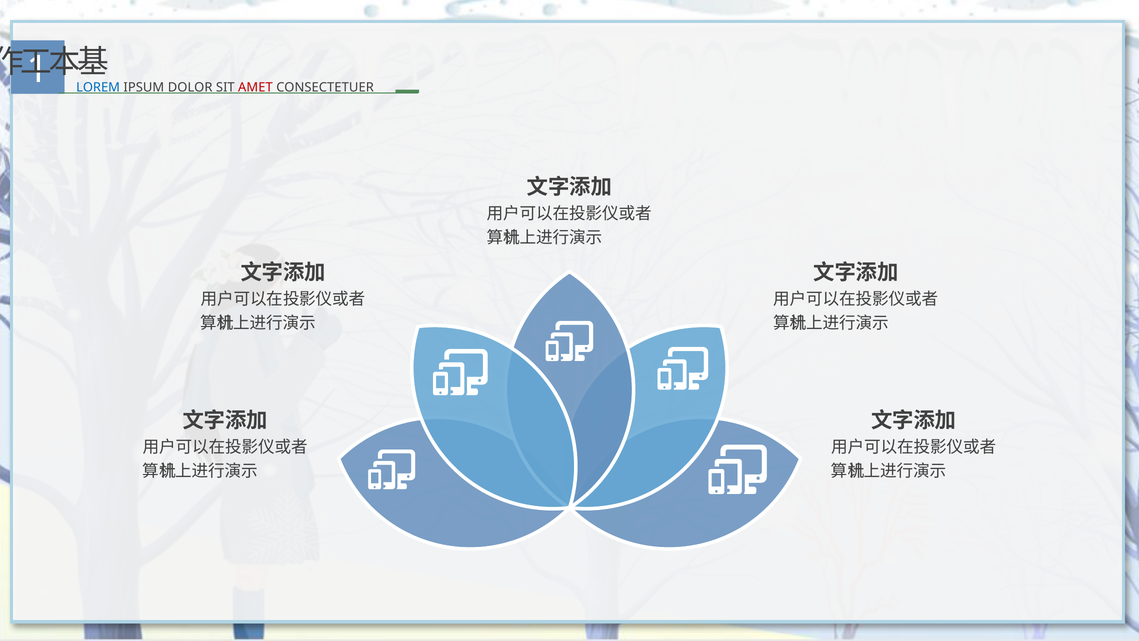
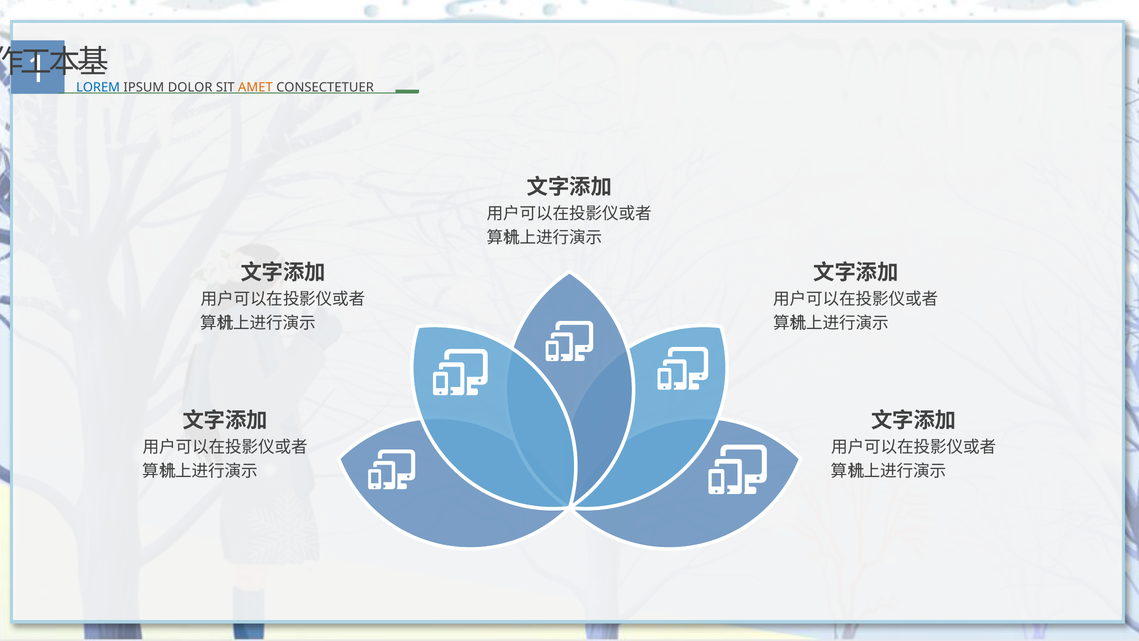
AMET colour: red -> orange
